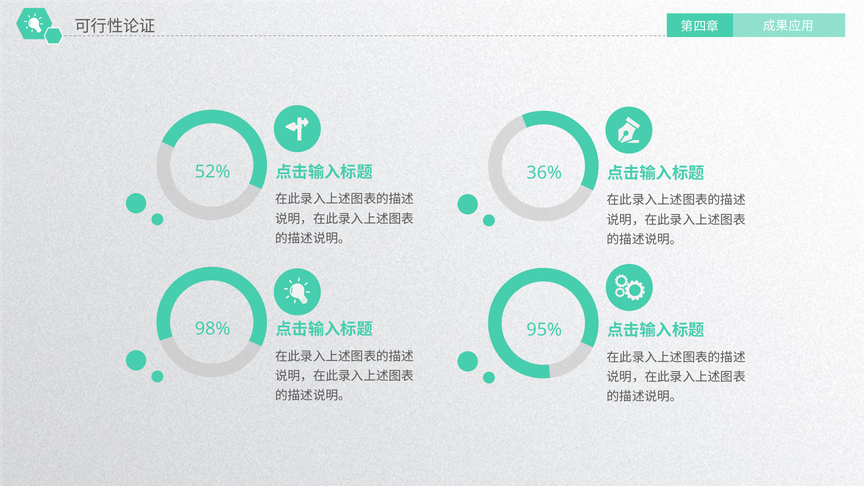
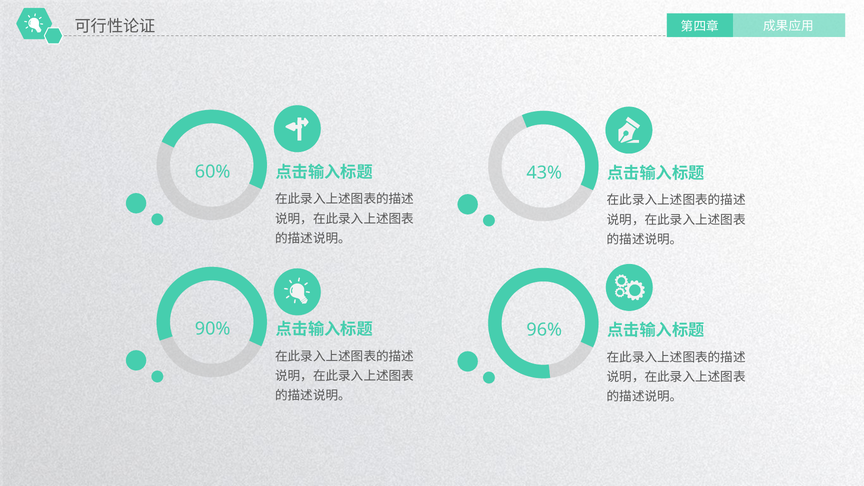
52%: 52% -> 60%
36%: 36% -> 43%
98%: 98% -> 90%
95%: 95% -> 96%
